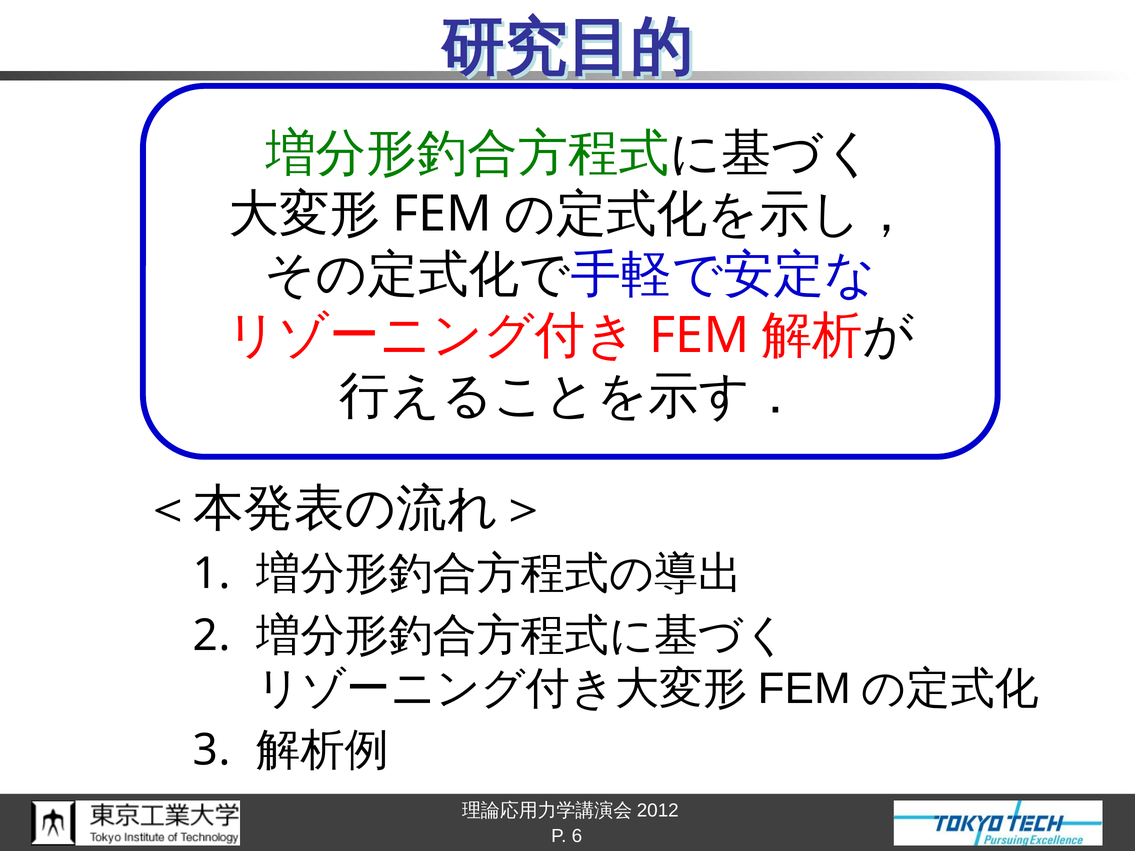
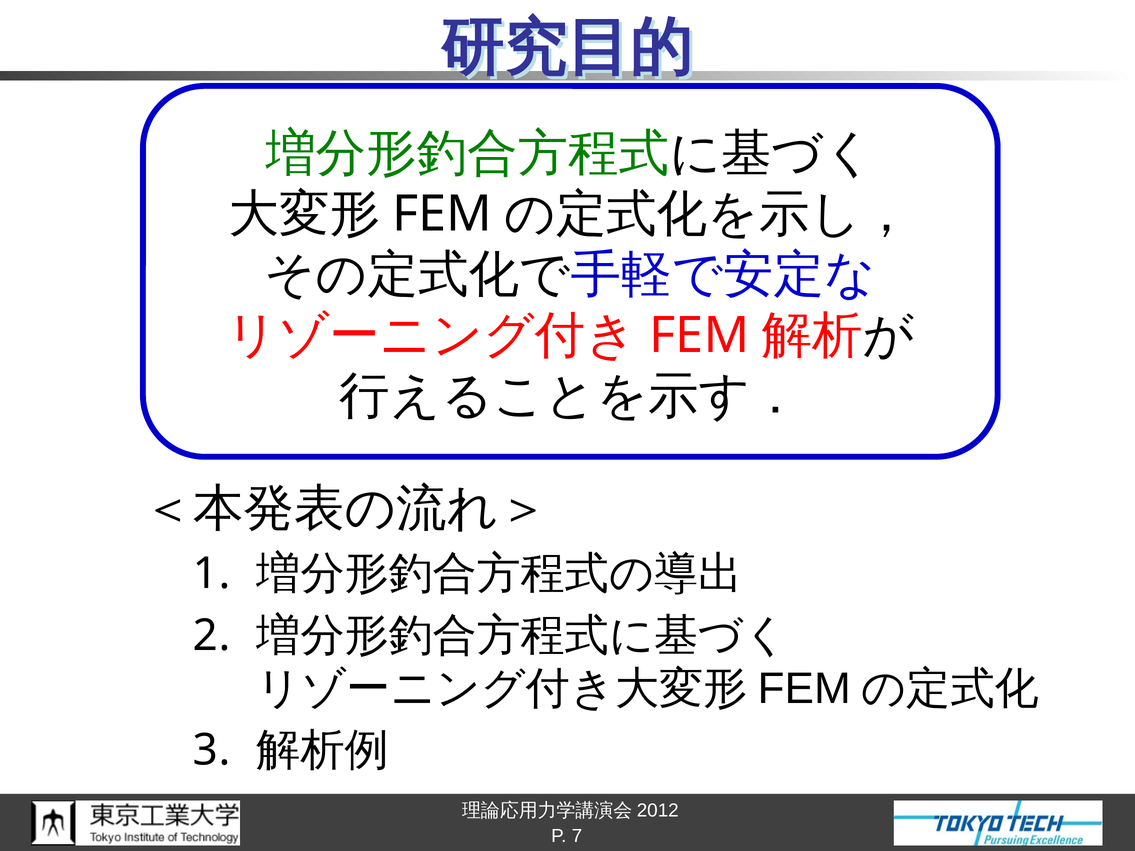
6: 6 -> 7
